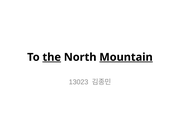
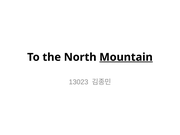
the underline: present -> none
